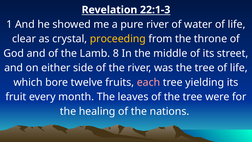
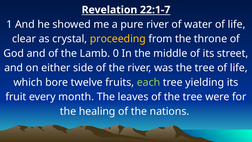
22:1-3: 22:1-3 -> 22:1-7
8: 8 -> 0
each colour: pink -> light green
